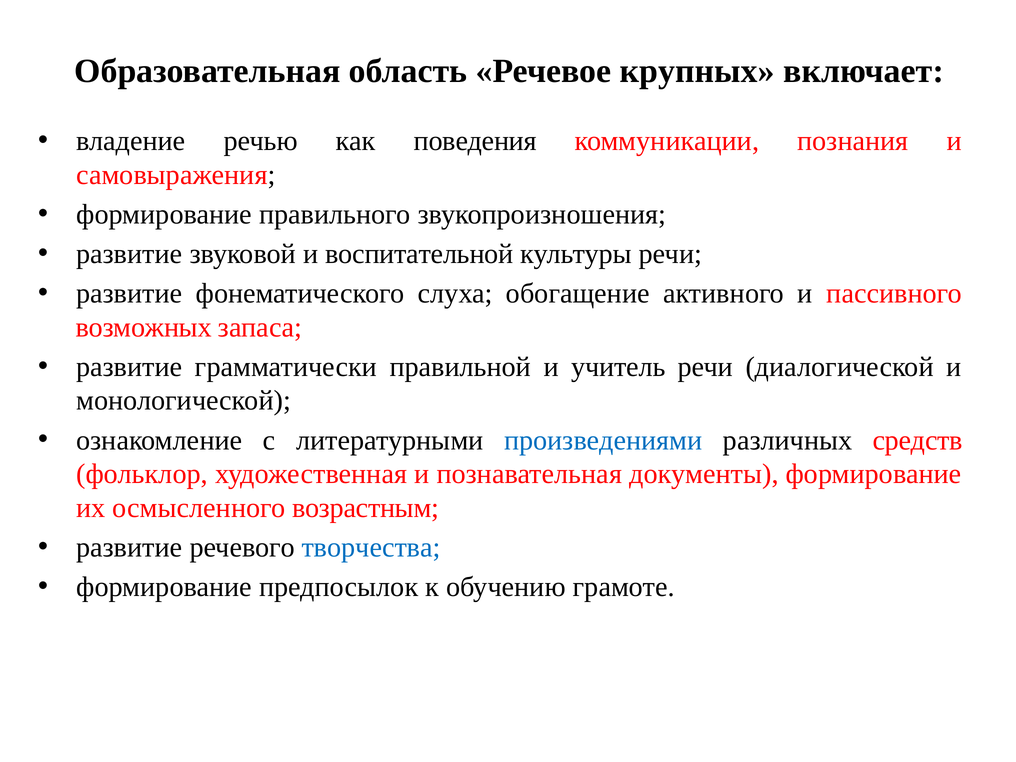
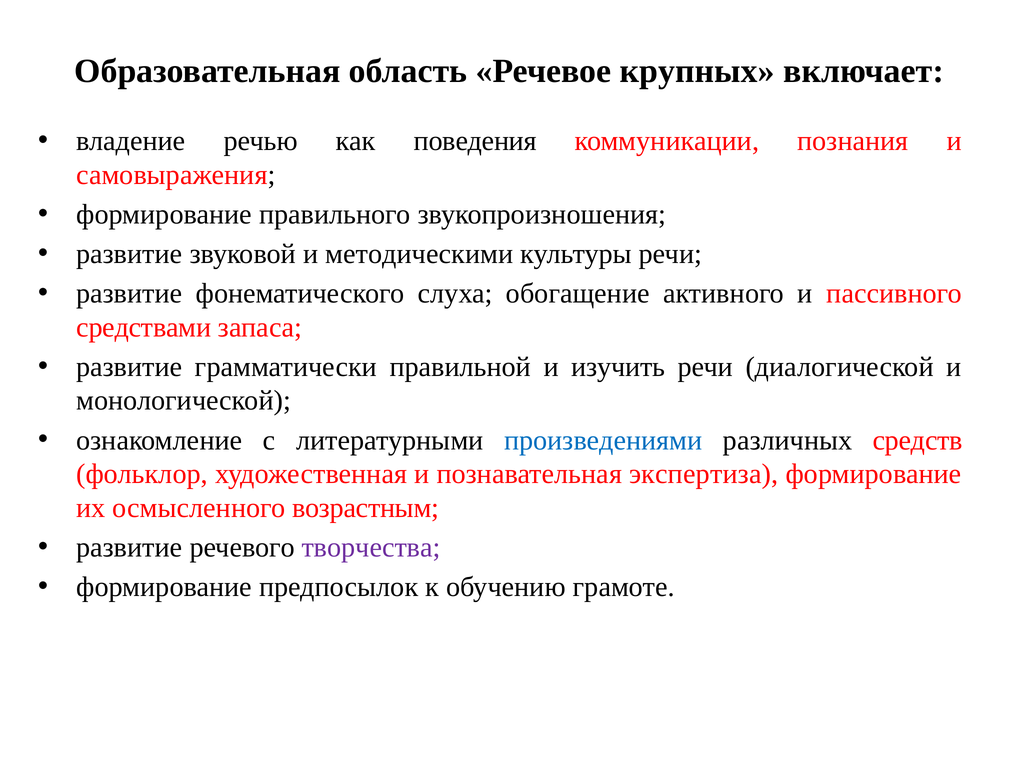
воспитательной: воспитательной -> методическими
возможных: возможных -> средствами
учитель: учитель -> изучить
документы: документы -> экспертиза
творчества colour: blue -> purple
